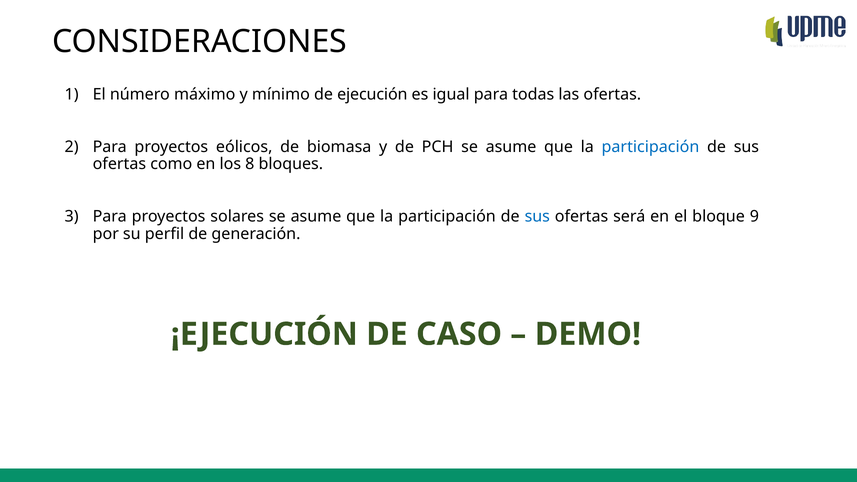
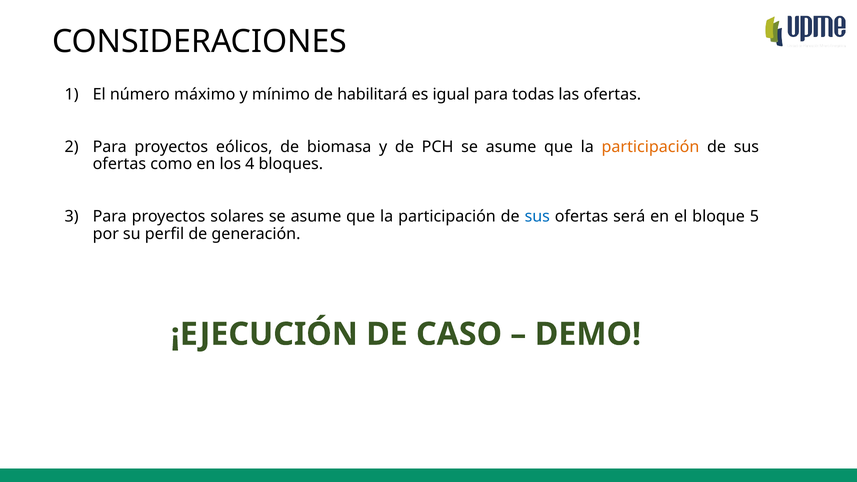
ejecución: ejecución -> habilitará
participación at (650, 147) colour: blue -> orange
8: 8 -> 4
9: 9 -> 5
